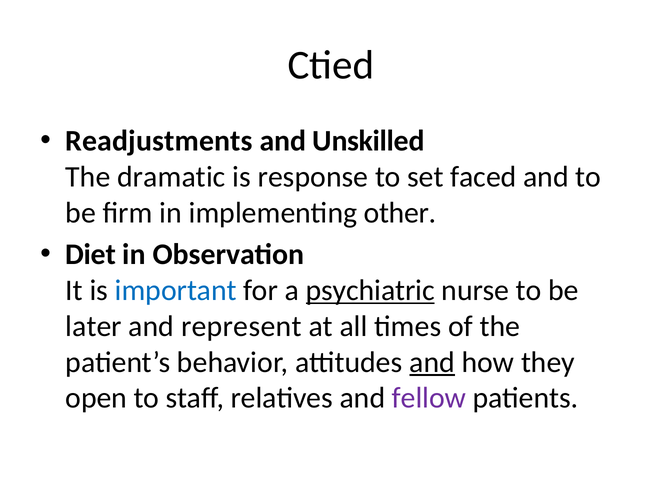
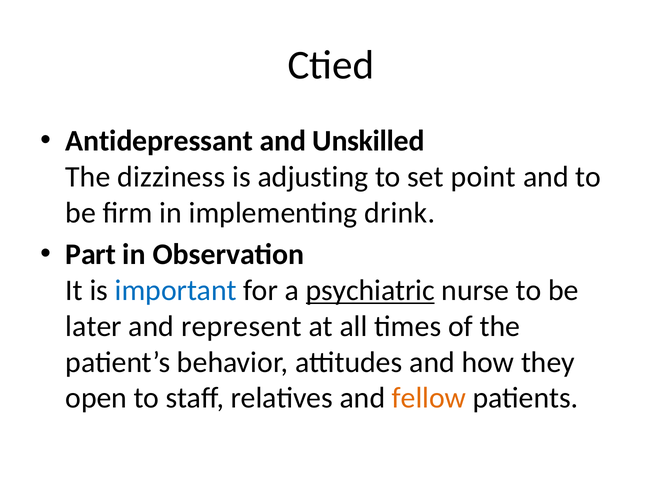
Readjustments: Readjustments -> Antidepressant
dramatic: dramatic -> dizziness
response: response -> adjusting
faced: faced -> point
other: other -> drink
Diet: Diet -> Part
and at (432, 362) underline: present -> none
fellow colour: purple -> orange
